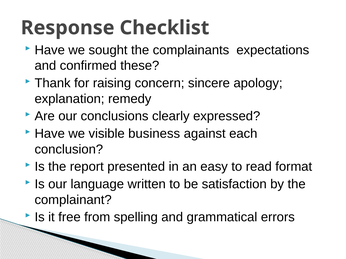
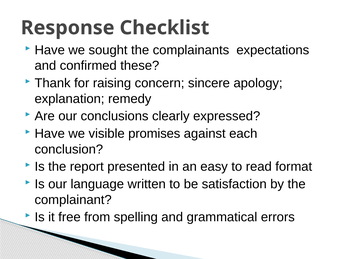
business: business -> promises
